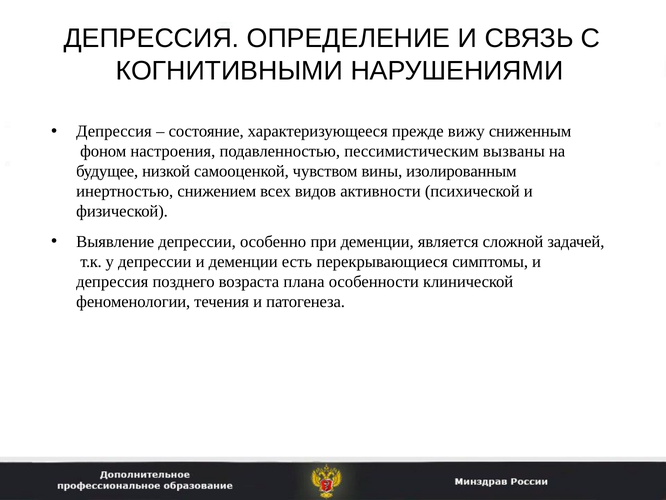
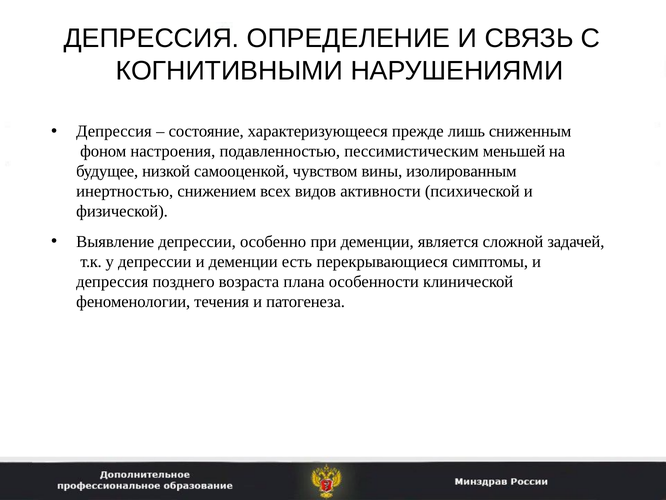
вижу: вижу -> лишь
вызваны: вызваны -> меньшей
